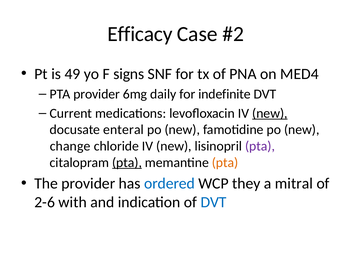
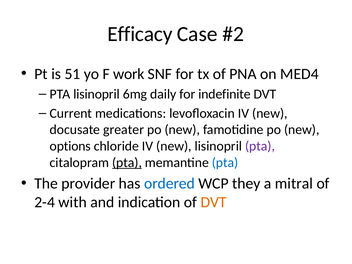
49: 49 -> 51
signs: signs -> work
PTA provider: provider -> lisinopril
new at (270, 113) underline: present -> none
enteral: enteral -> greater
change: change -> options
pta at (225, 163) colour: orange -> blue
2-6: 2-6 -> 2-4
DVT at (214, 202) colour: blue -> orange
